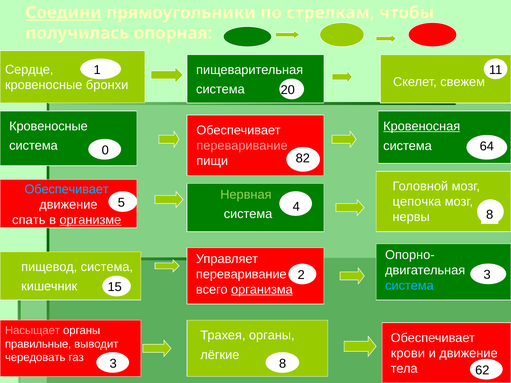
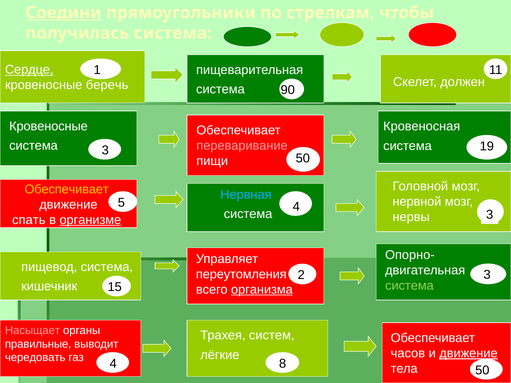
получилась опорная: опорная -> система
Сердце underline: none -> present
свежем: свежем -> должен
бронхи: бронхи -> беречь
20: 20 -> 90
Кровеносная underline: present -> none
0 at (105, 150): 0 -> 3
64: 64 -> 19
пищи 82: 82 -> 50
Обеспечивает at (67, 189) colour: light blue -> yellow
Нервная colour: light green -> light blue
цепочка: цепочка -> нервной
нервы 8: 8 -> 3
переваривание at (241, 274): переваривание -> переутомления
система at (409, 286) colour: light blue -> light green
Трахея органы: органы -> систем
крови: крови -> часов
движение at (468, 354) underline: none -> present
газ 3: 3 -> 4
тела 62: 62 -> 50
